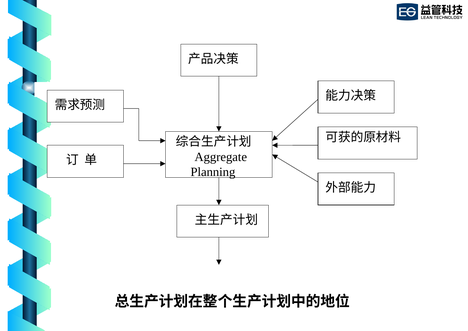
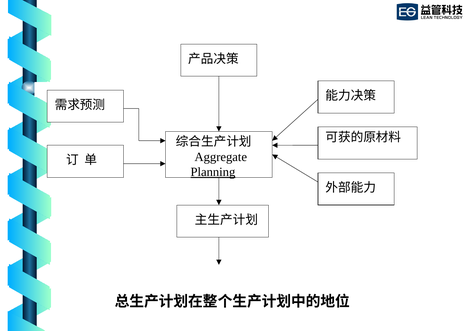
Planning underline: none -> present
